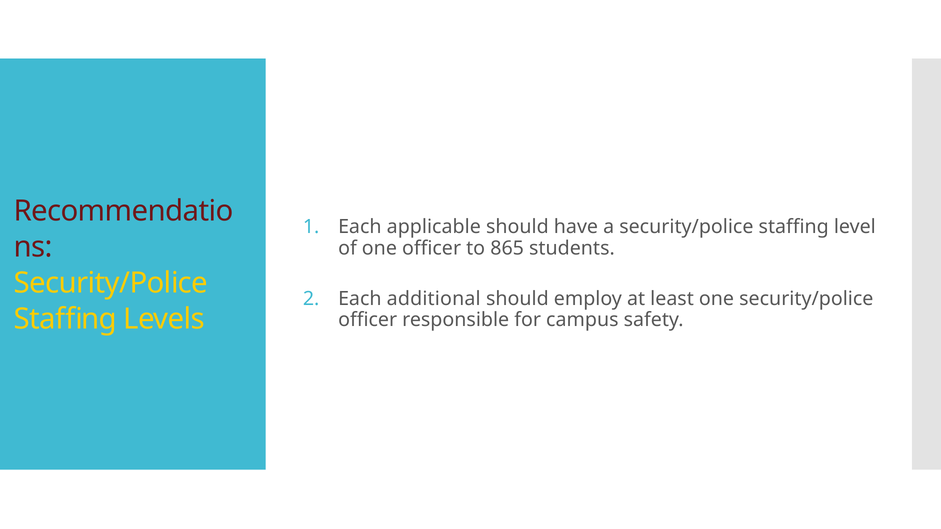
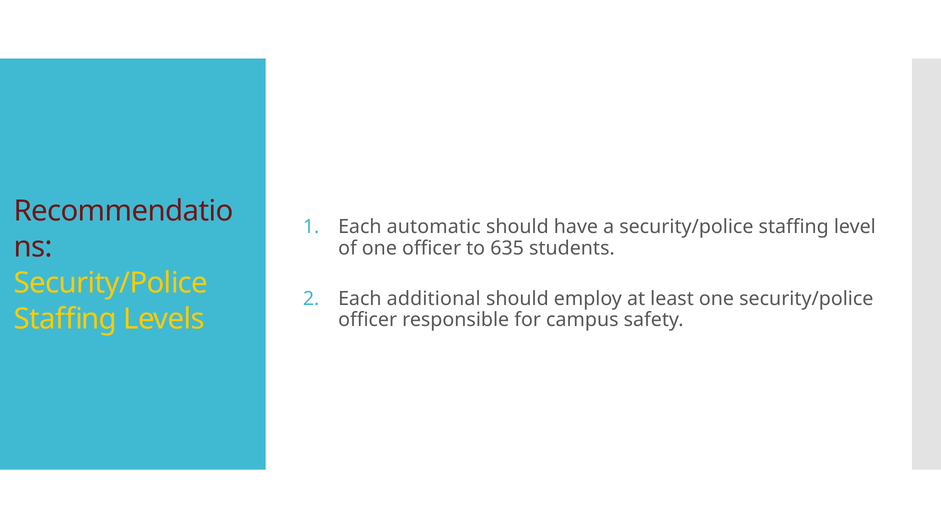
applicable: applicable -> automatic
865: 865 -> 635
